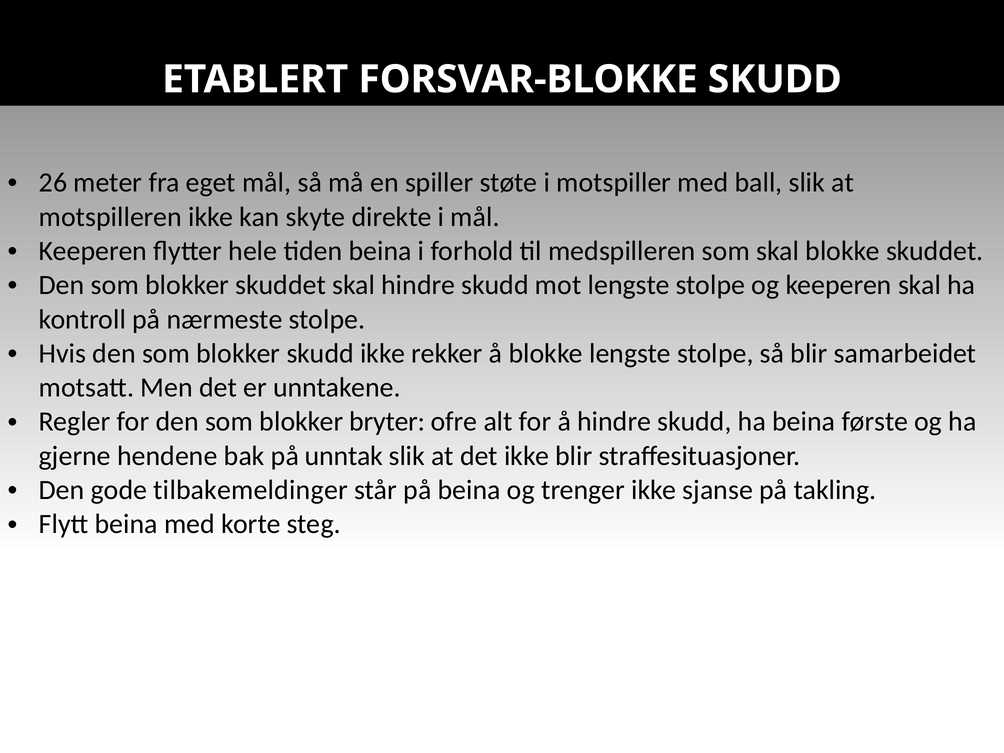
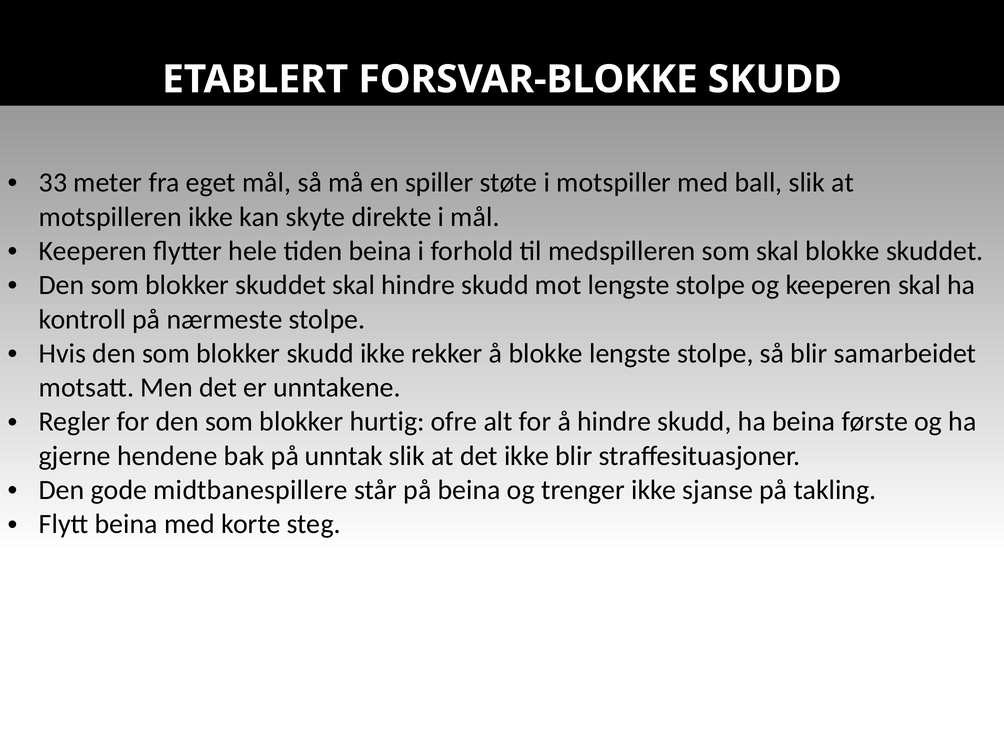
26: 26 -> 33
bryter: bryter -> hurtig
tilbakemeldinger: tilbakemeldinger -> midtbanespillere
